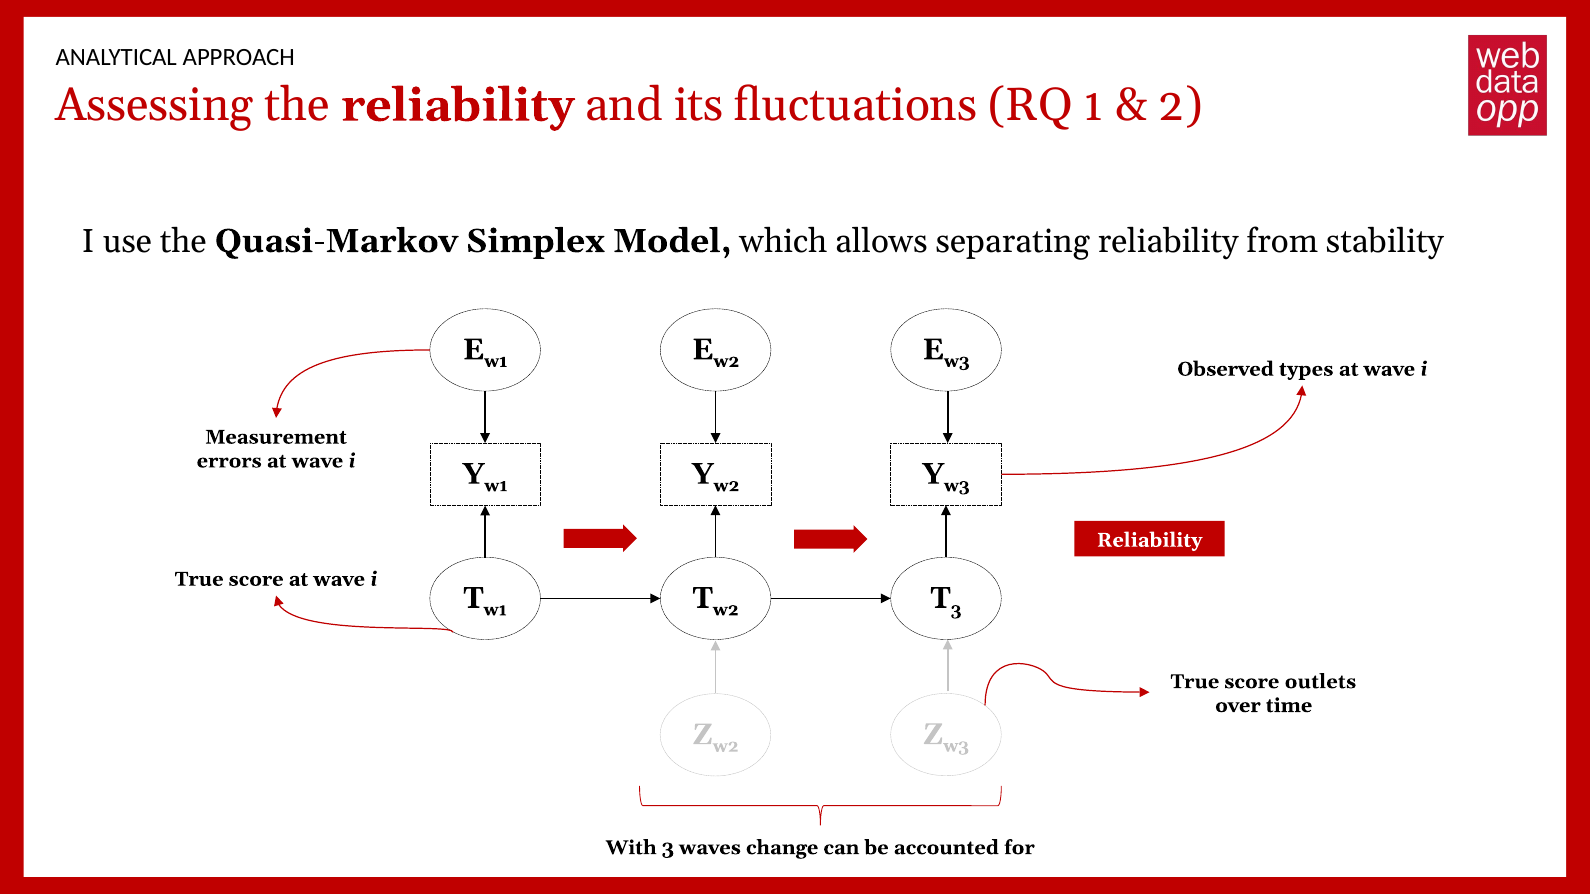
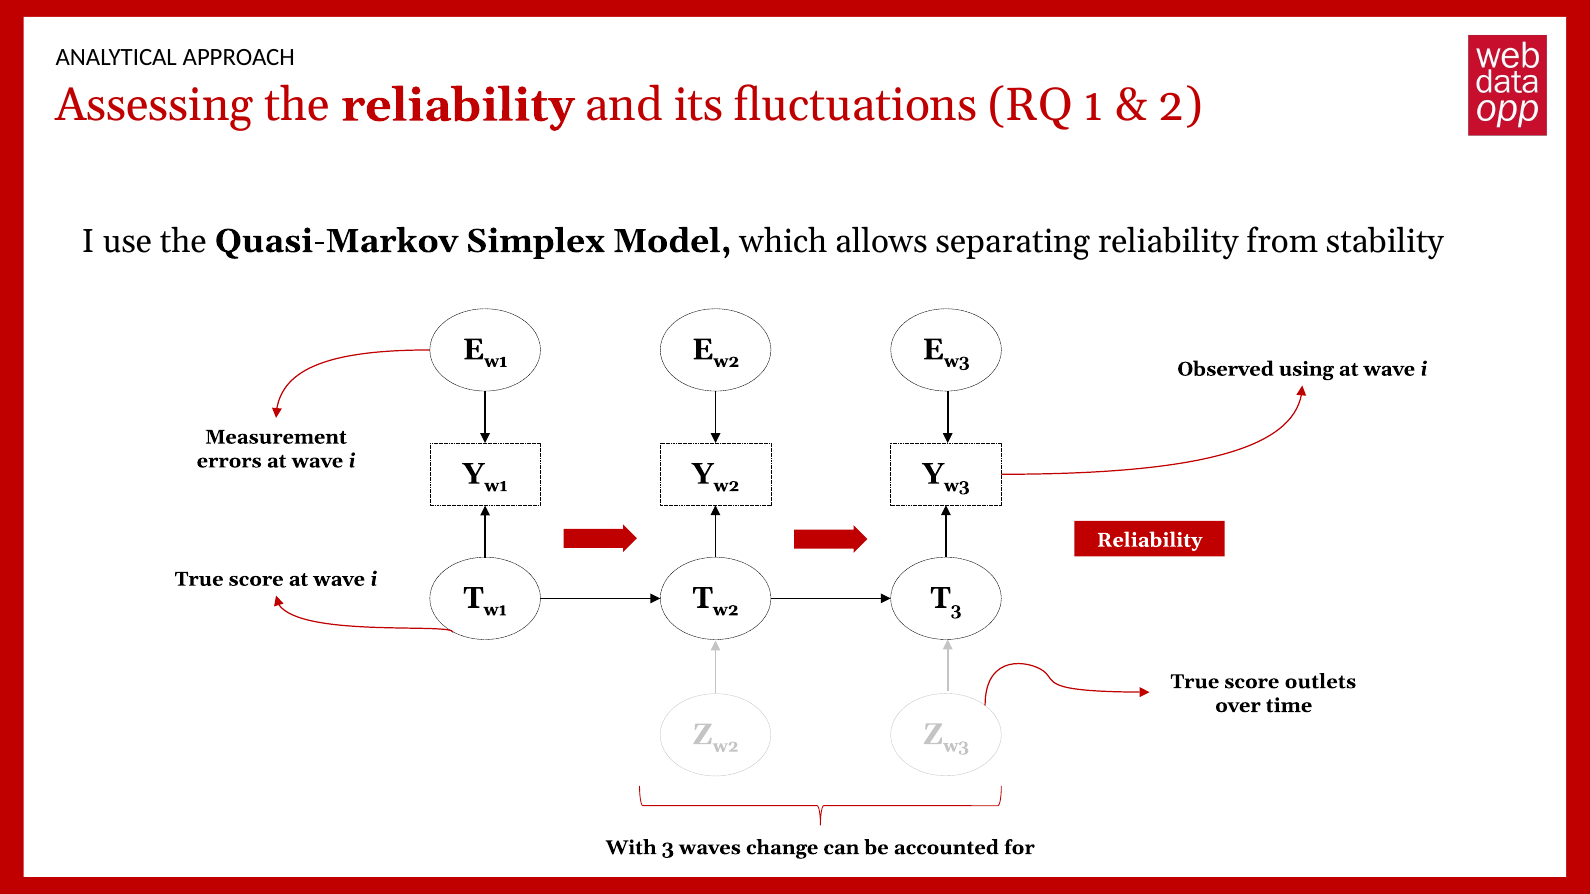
types: types -> using
